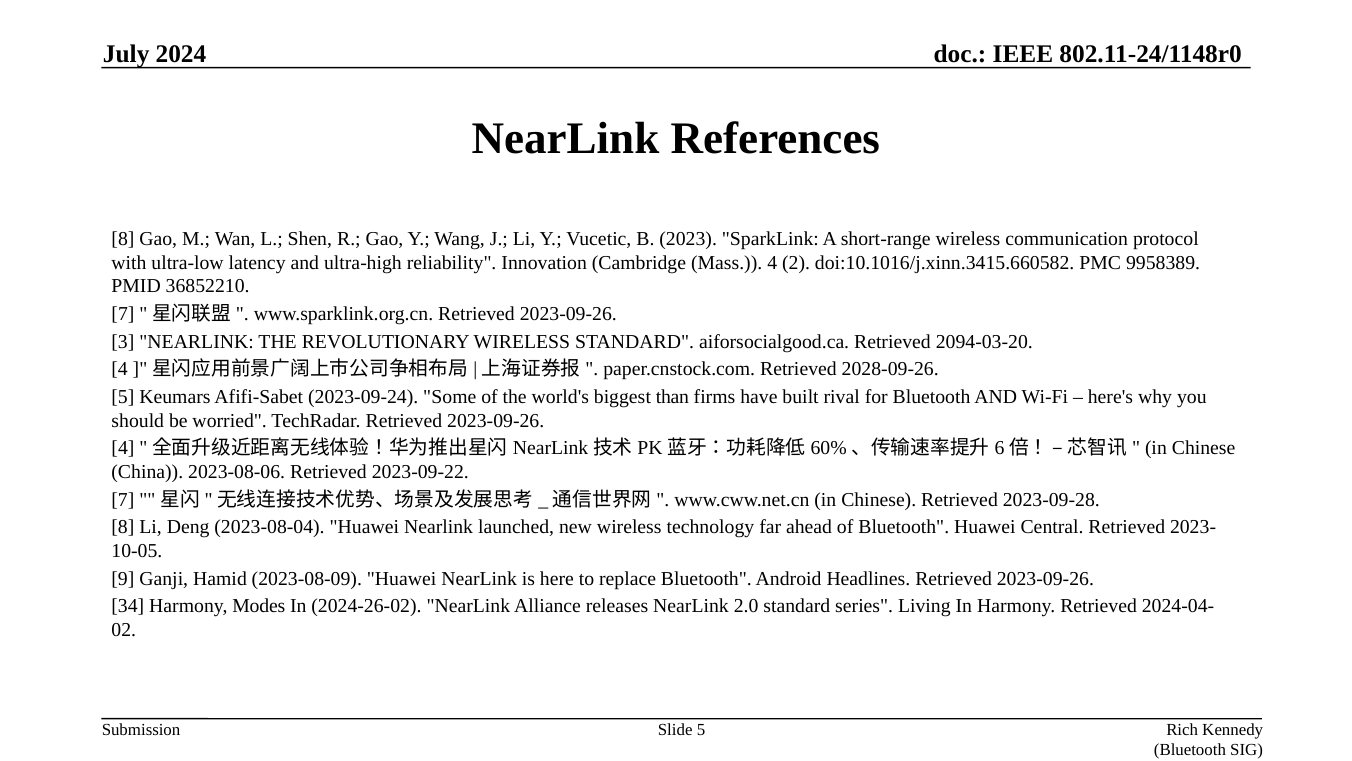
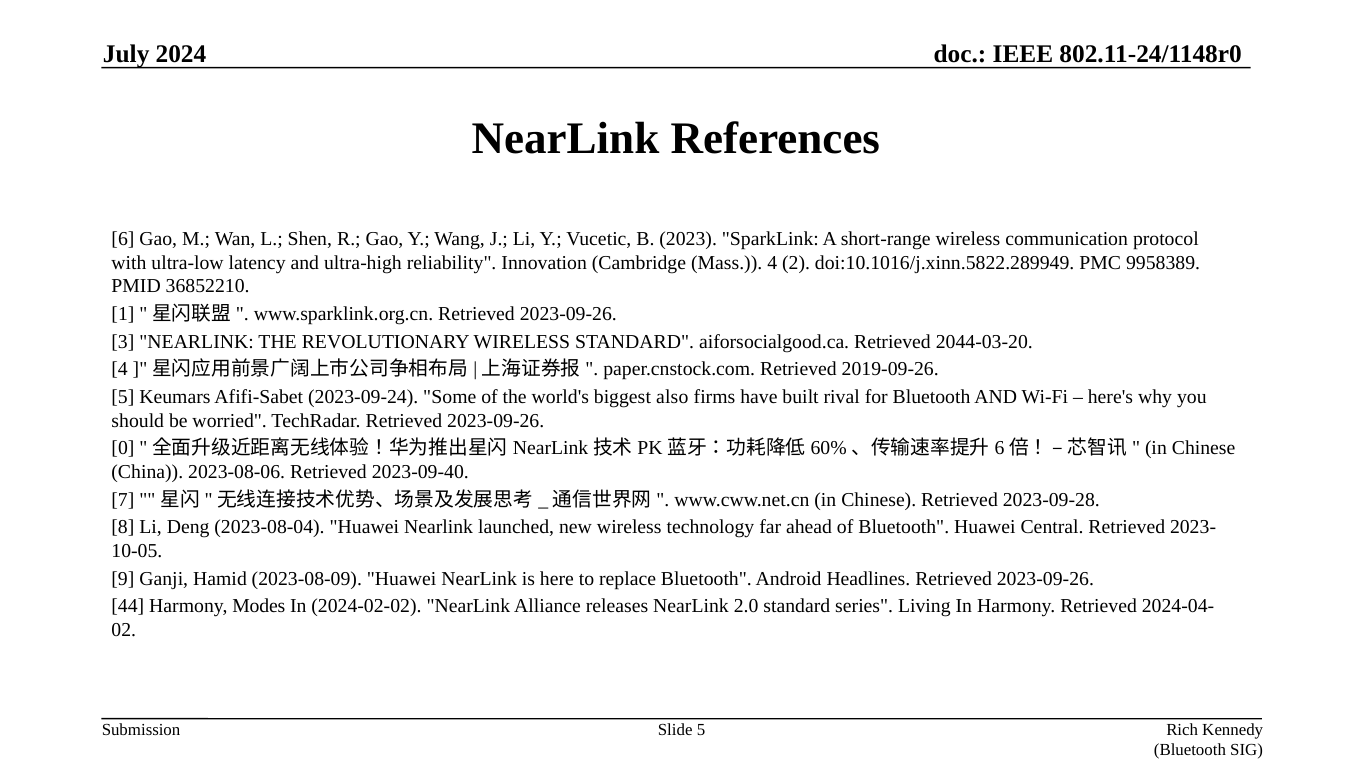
8 at (123, 239): 8 -> 6
doi:10.1016/j.xinn.3415.660582: doi:10.1016/j.xinn.3415.660582 -> doi:10.1016/j.xinn.5822.289949
7 at (123, 314): 7 -> 1
2094-03-20: 2094-03-20 -> 2044-03-20
2028-09-26: 2028-09-26 -> 2019-09-26
than: than -> also
4 at (123, 448): 4 -> 0
2023-09-22: 2023-09-22 -> 2023-09-40
34: 34 -> 44
2024-26-02: 2024-26-02 -> 2024-02-02
